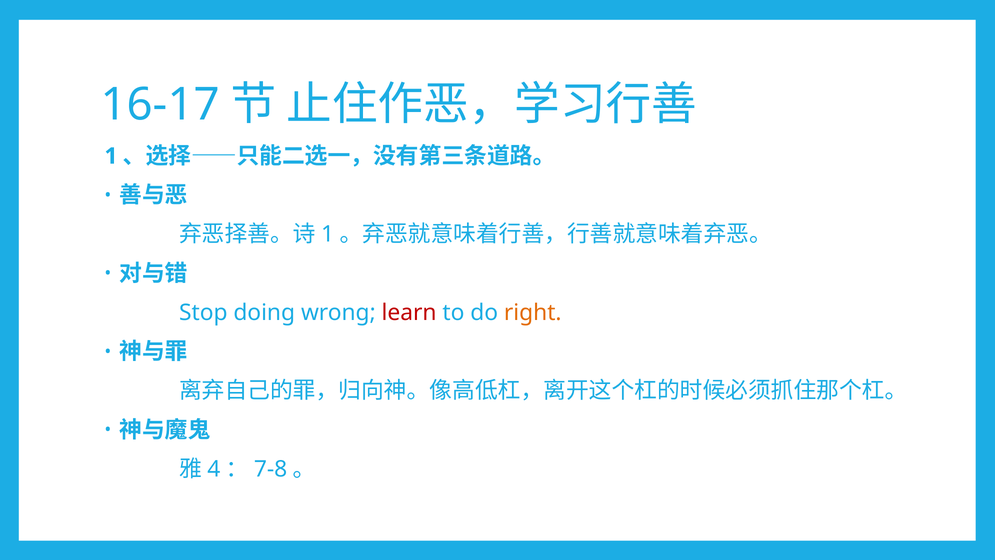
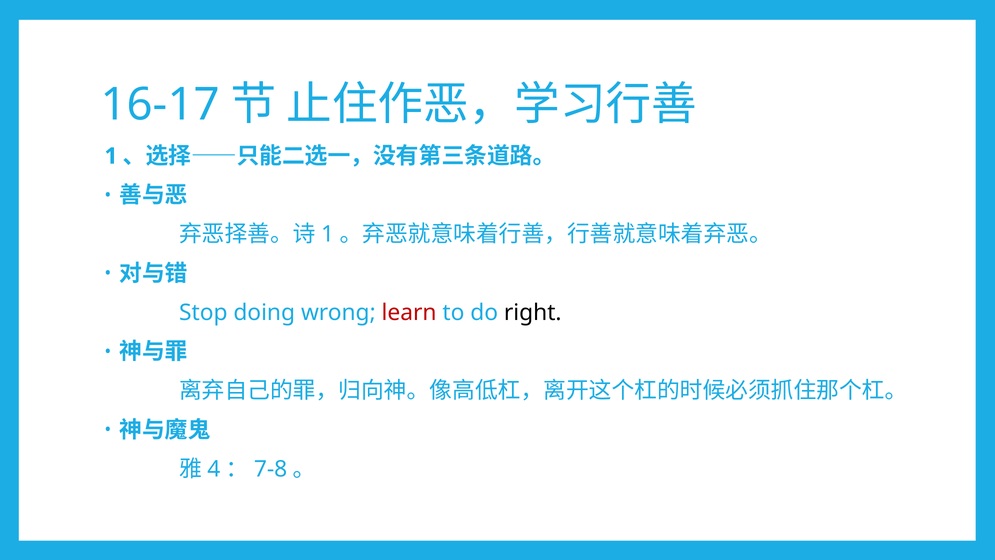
right colour: orange -> black
